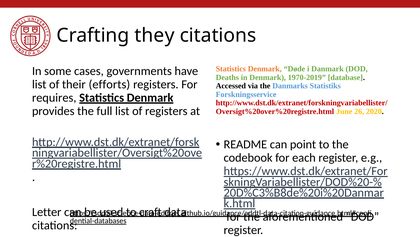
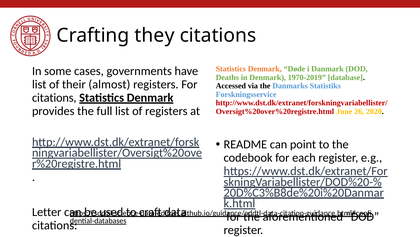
efforts: efforts -> almost
requires at (54, 97): requires -> citations
